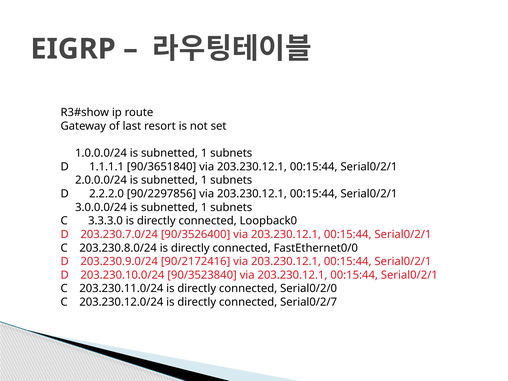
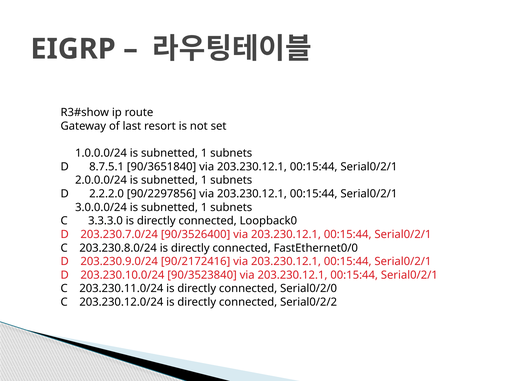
1.1.1.1: 1.1.1.1 -> 8.7.5.1
Serial0/2/7: Serial0/2/7 -> Serial0/2/2
